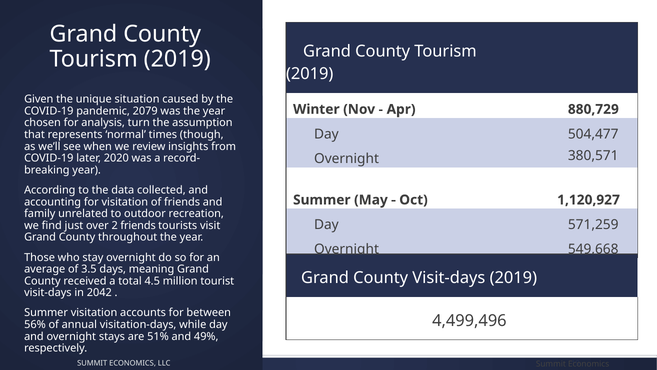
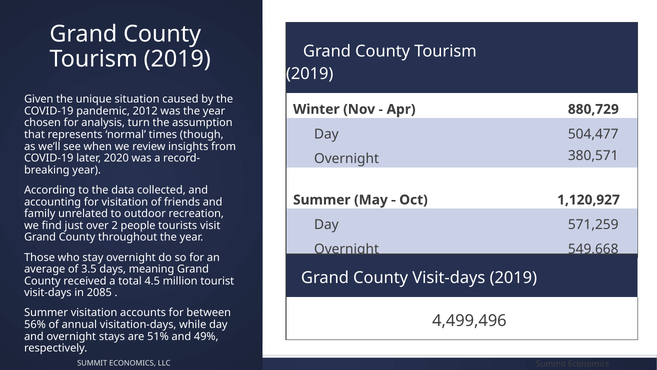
2079: 2079 -> 2012
2 friends: friends -> people
2042: 2042 -> 2085
